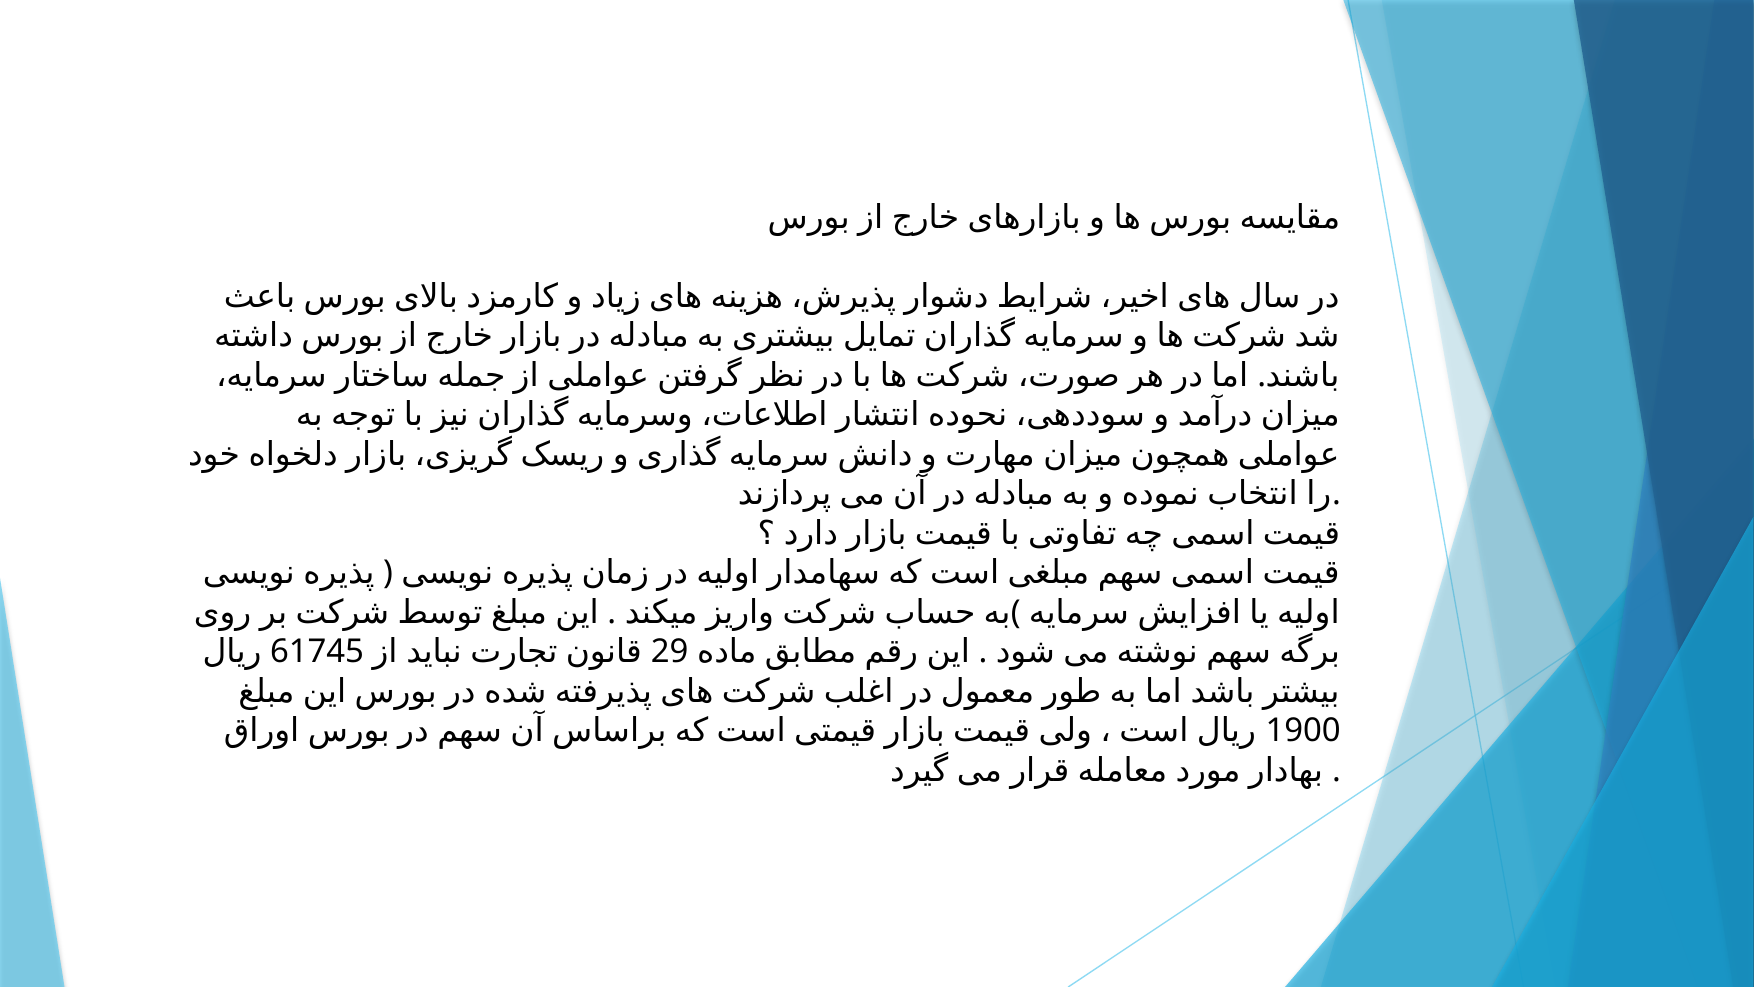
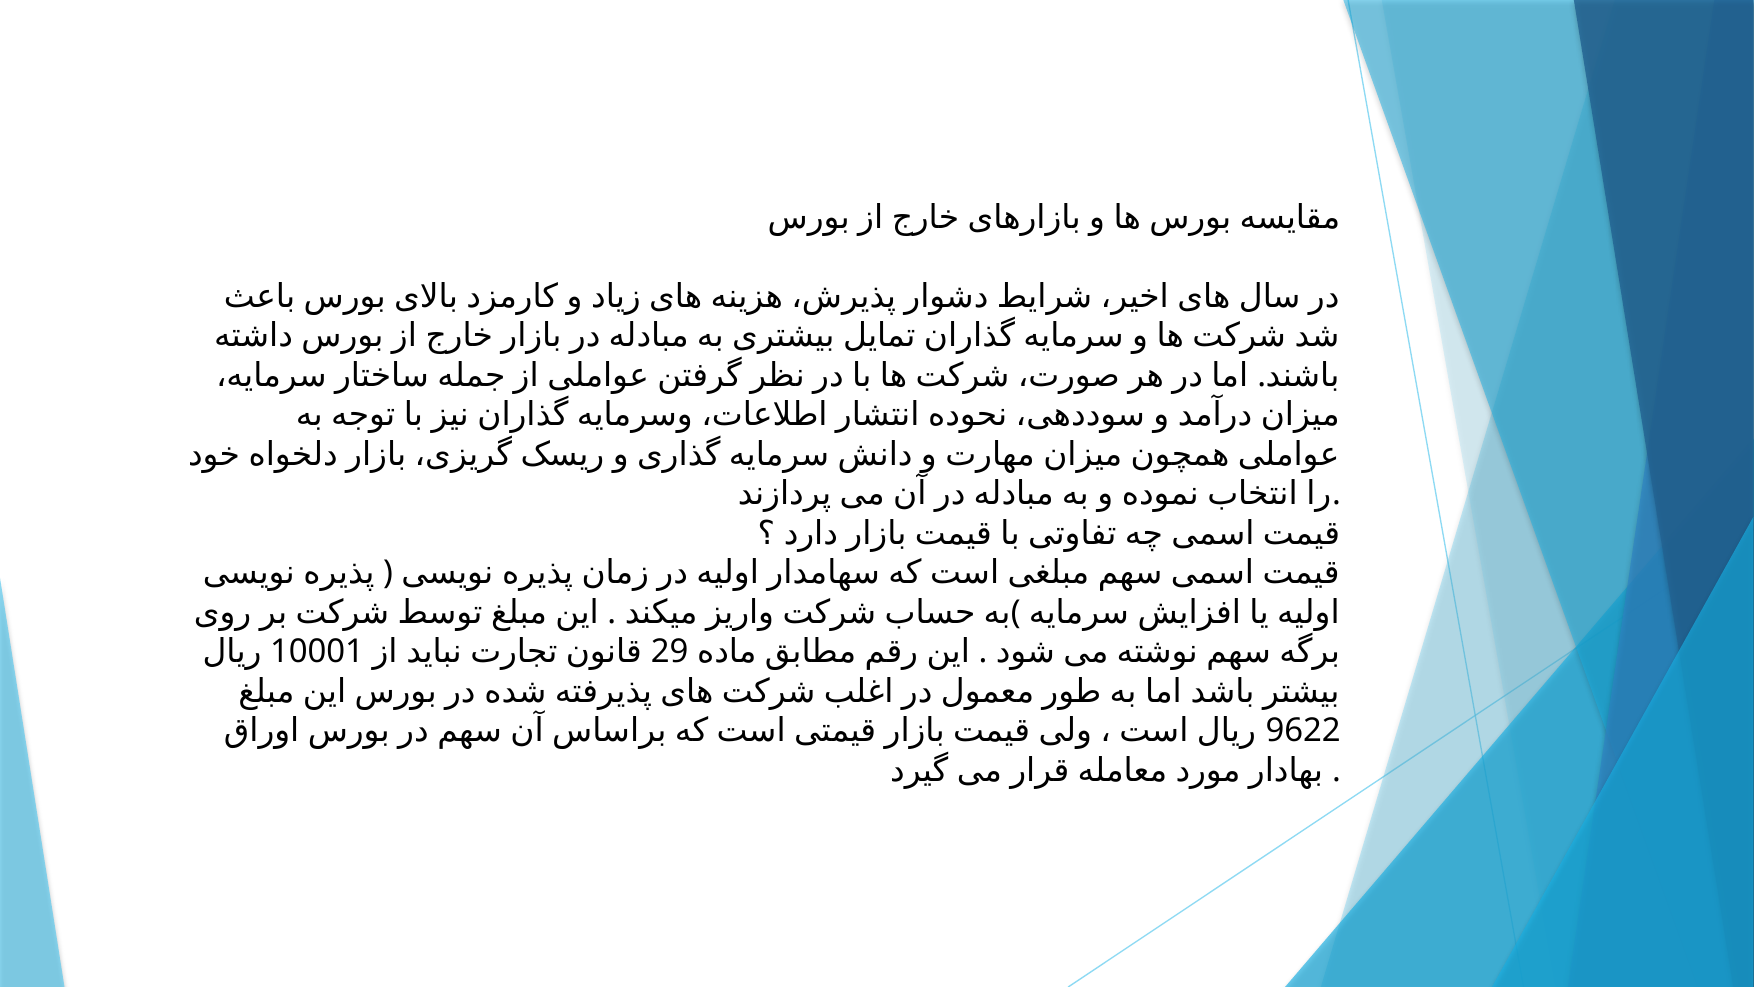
61745: 61745 -> 10001
1900: 1900 -> 9622
